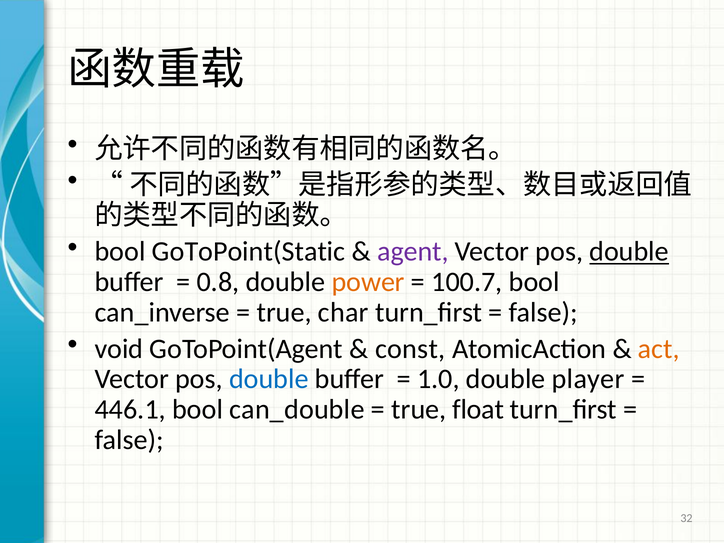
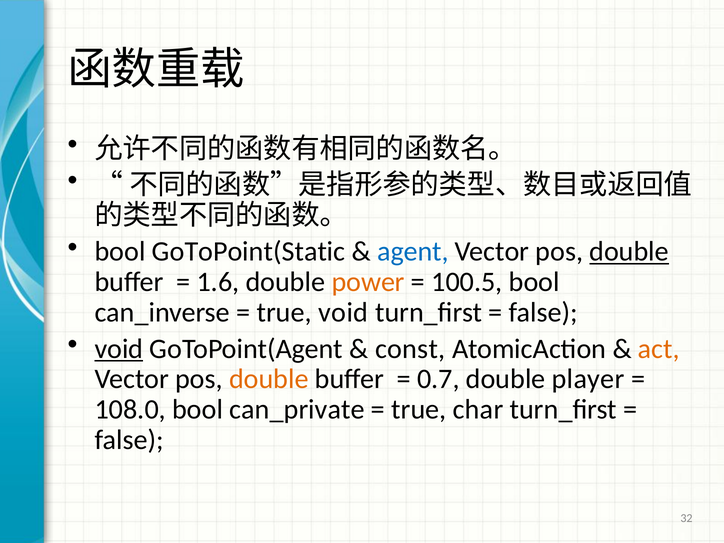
agent colour: purple -> blue
0.8: 0.8 -> 1.6
100.7: 100.7 -> 100.5
true char: char -> void
void at (119, 349) underline: none -> present
double at (269, 379) colour: blue -> orange
1.0: 1.0 -> 0.7
446.1: 446.1 -> 108.0
can_double: can_double -> can_private
float: float -> char
